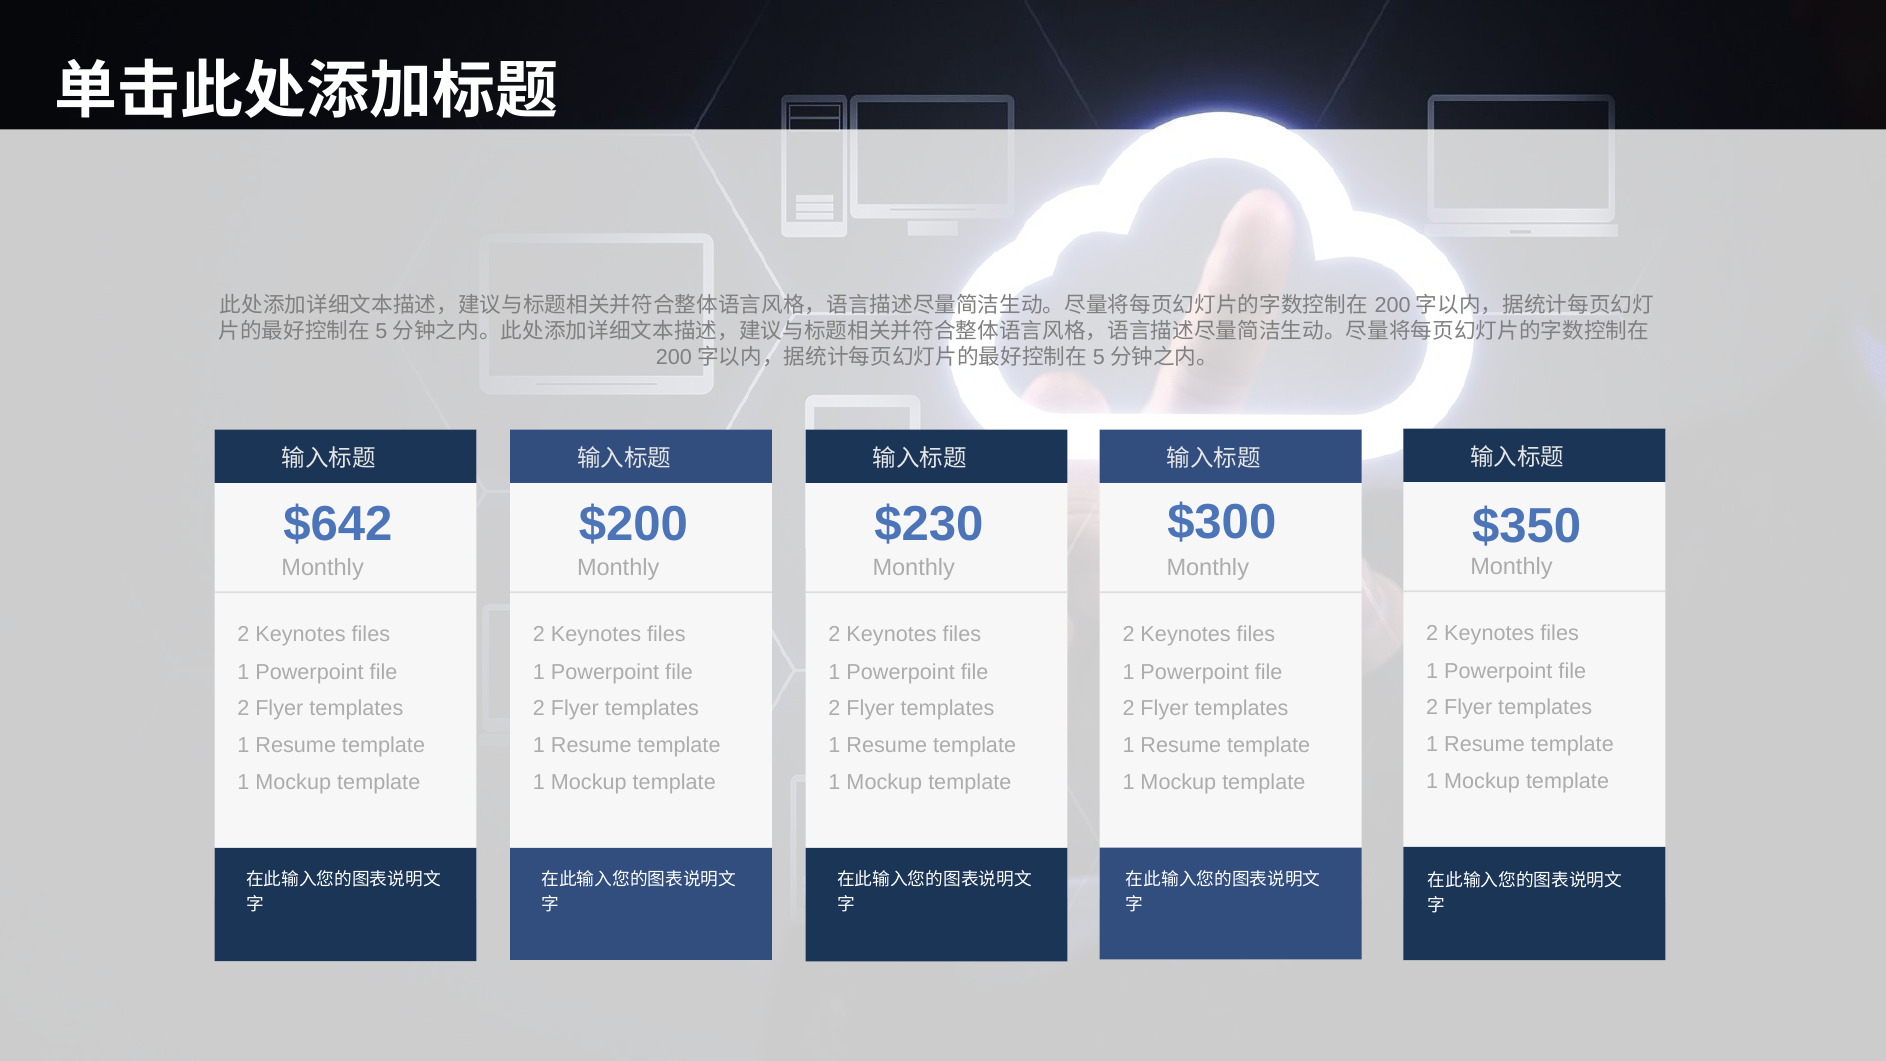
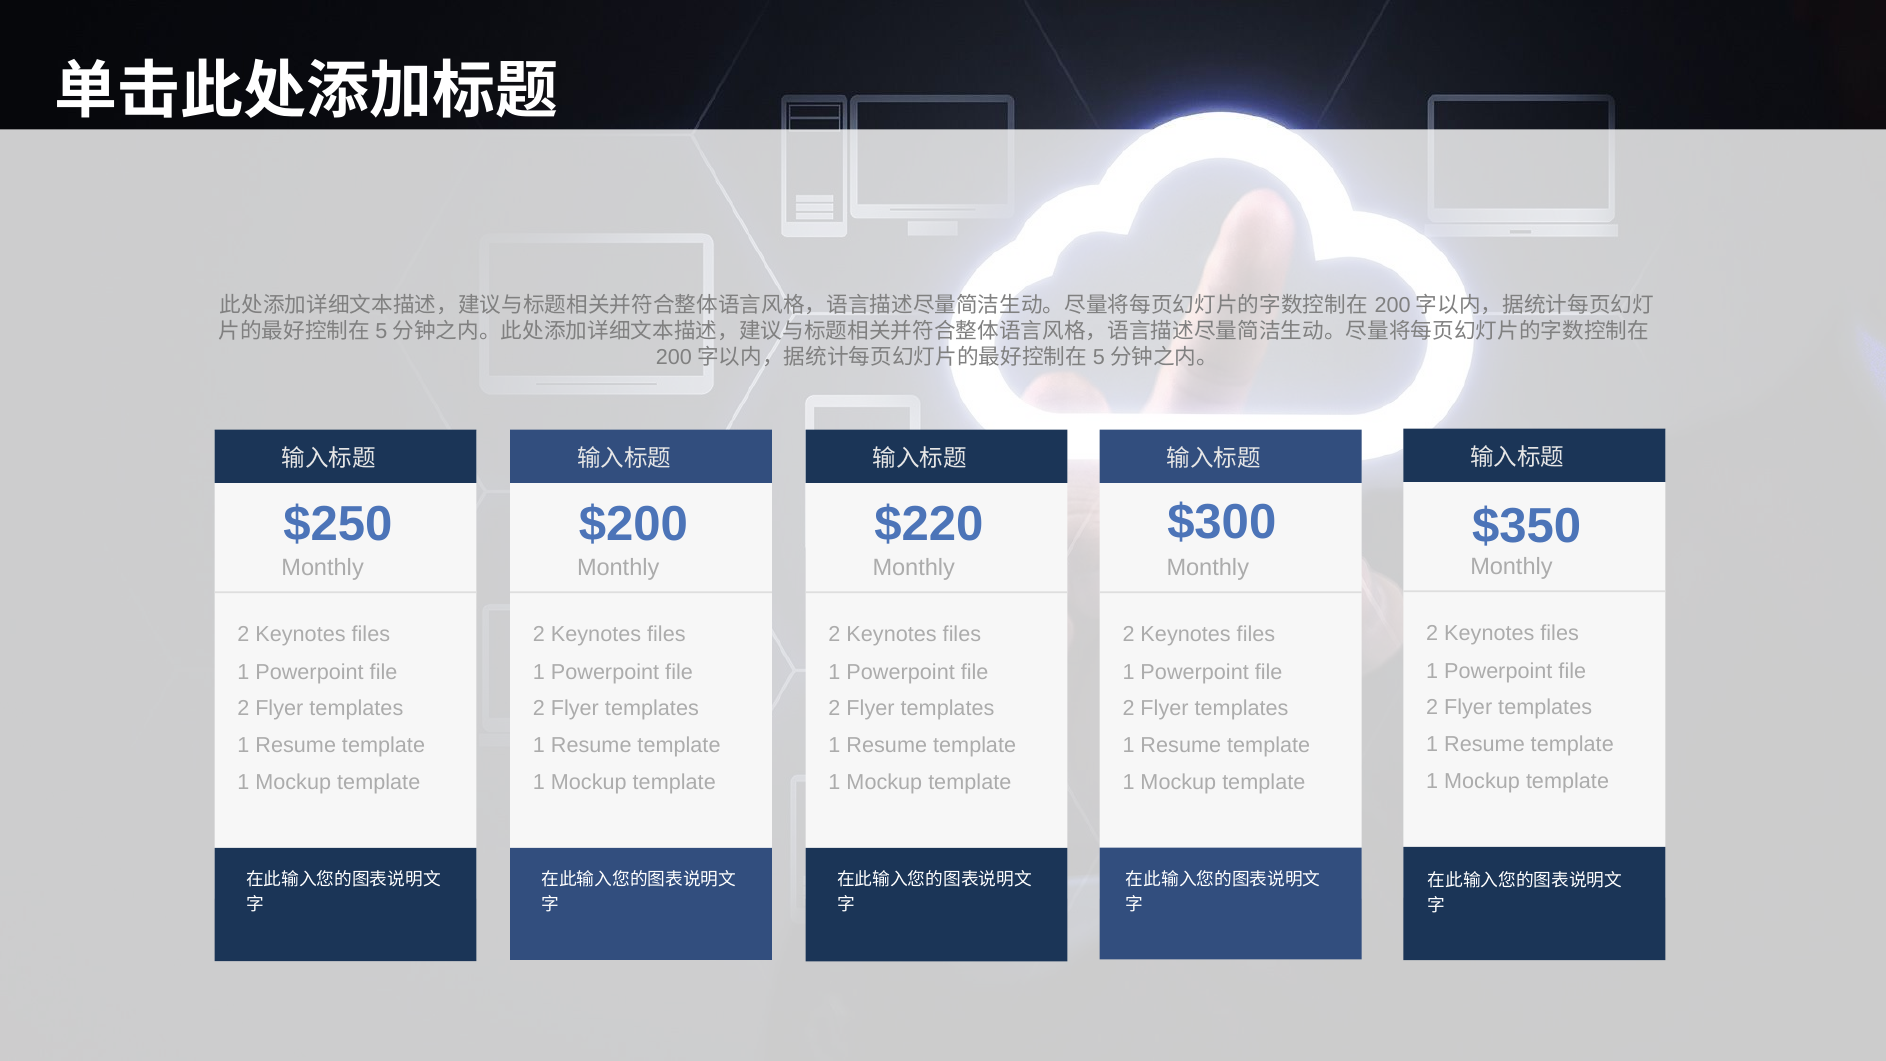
$230: $230 -> $220
$642: $642 -> $250
